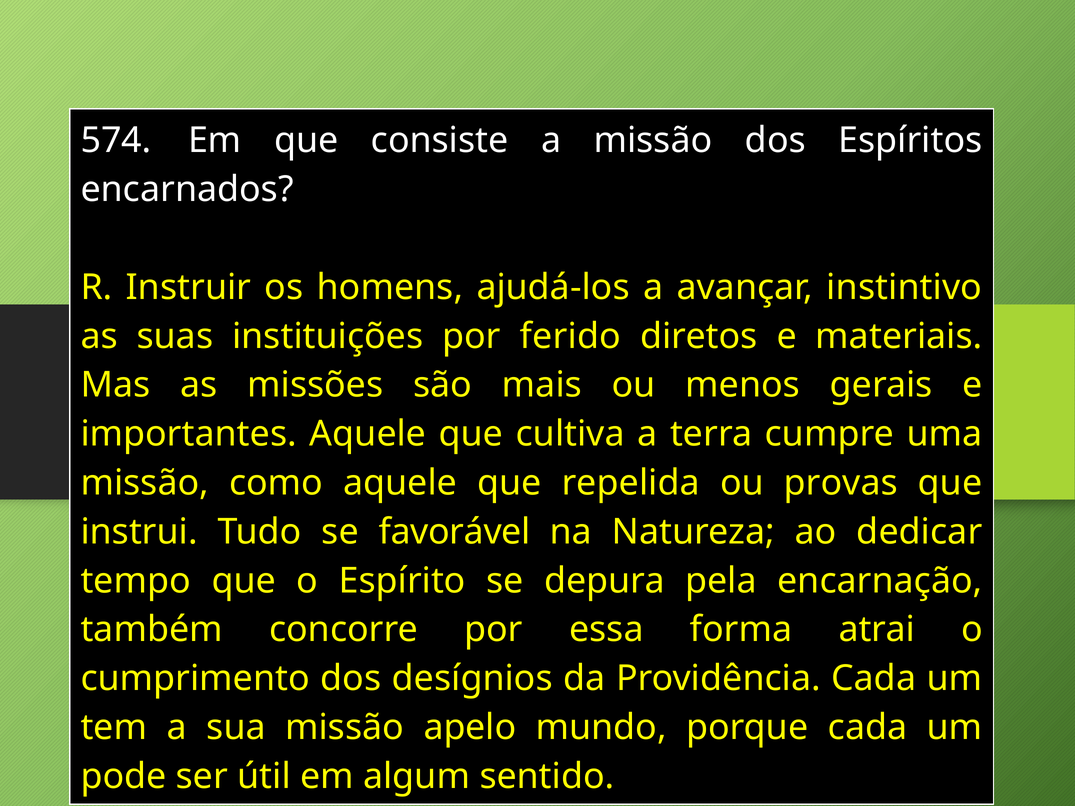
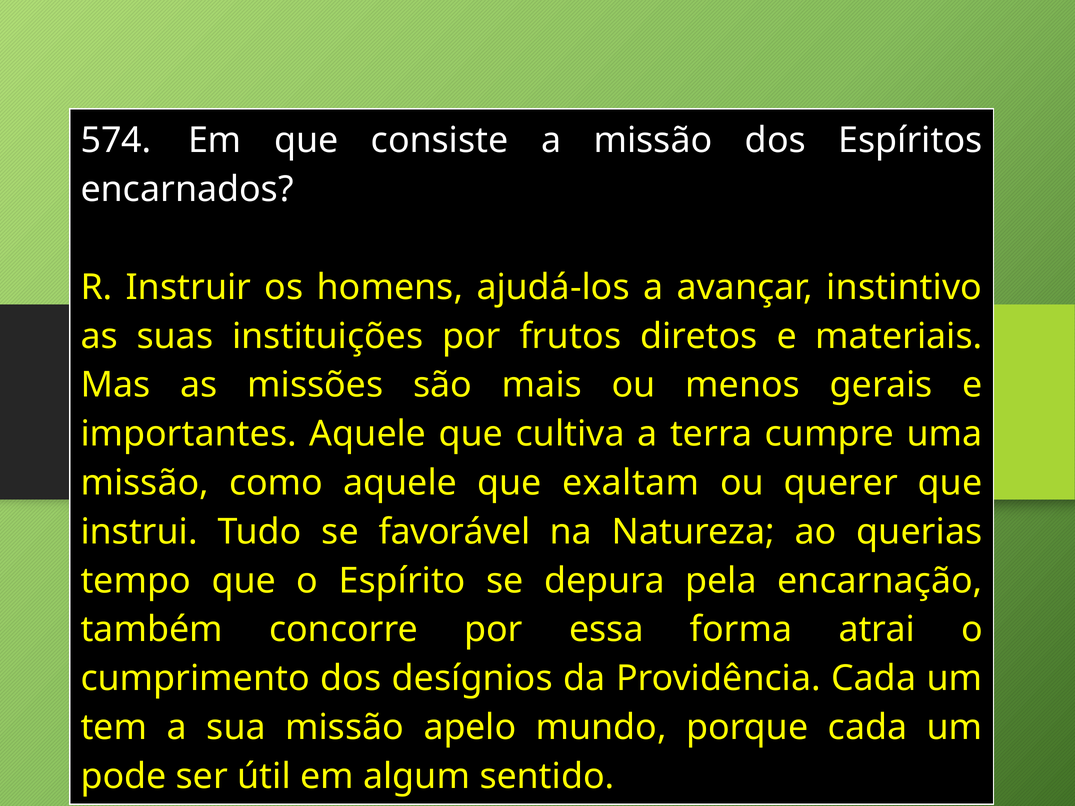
ferido: ferido -> frutos
repelida: repelida -> exaltam
provas: provas -> querer
dedicar: dedicar -> querias
